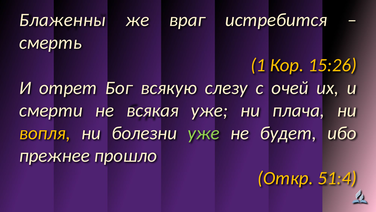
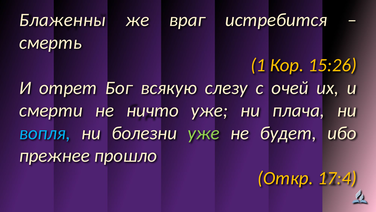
всякая: всякая -> ничто
вопля colour: yellow -> light blue
51:4: 51:4 -> 17:4
